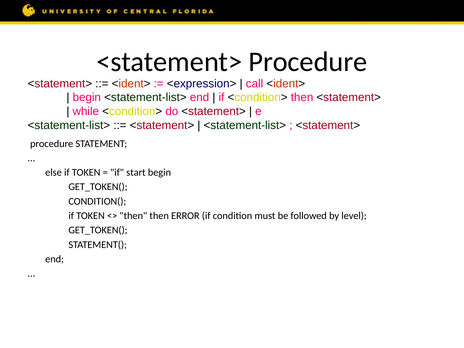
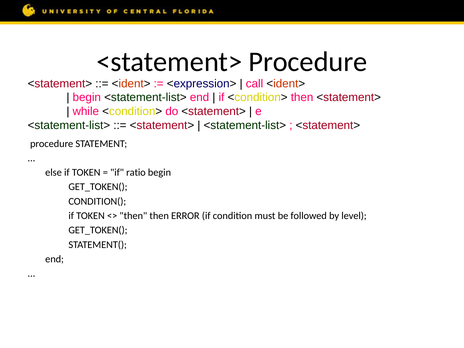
start: start -> ratio
